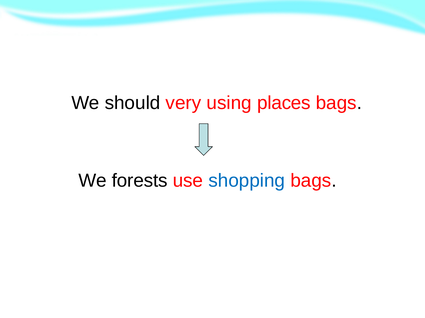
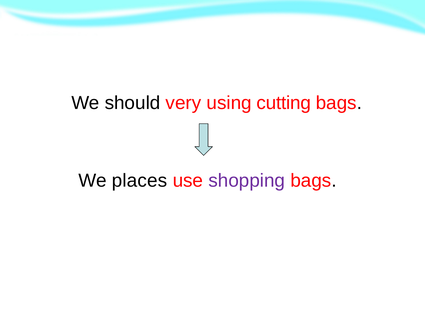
places: places -> cutting
forests: forests -> places
shopping colour: blue -> purple
